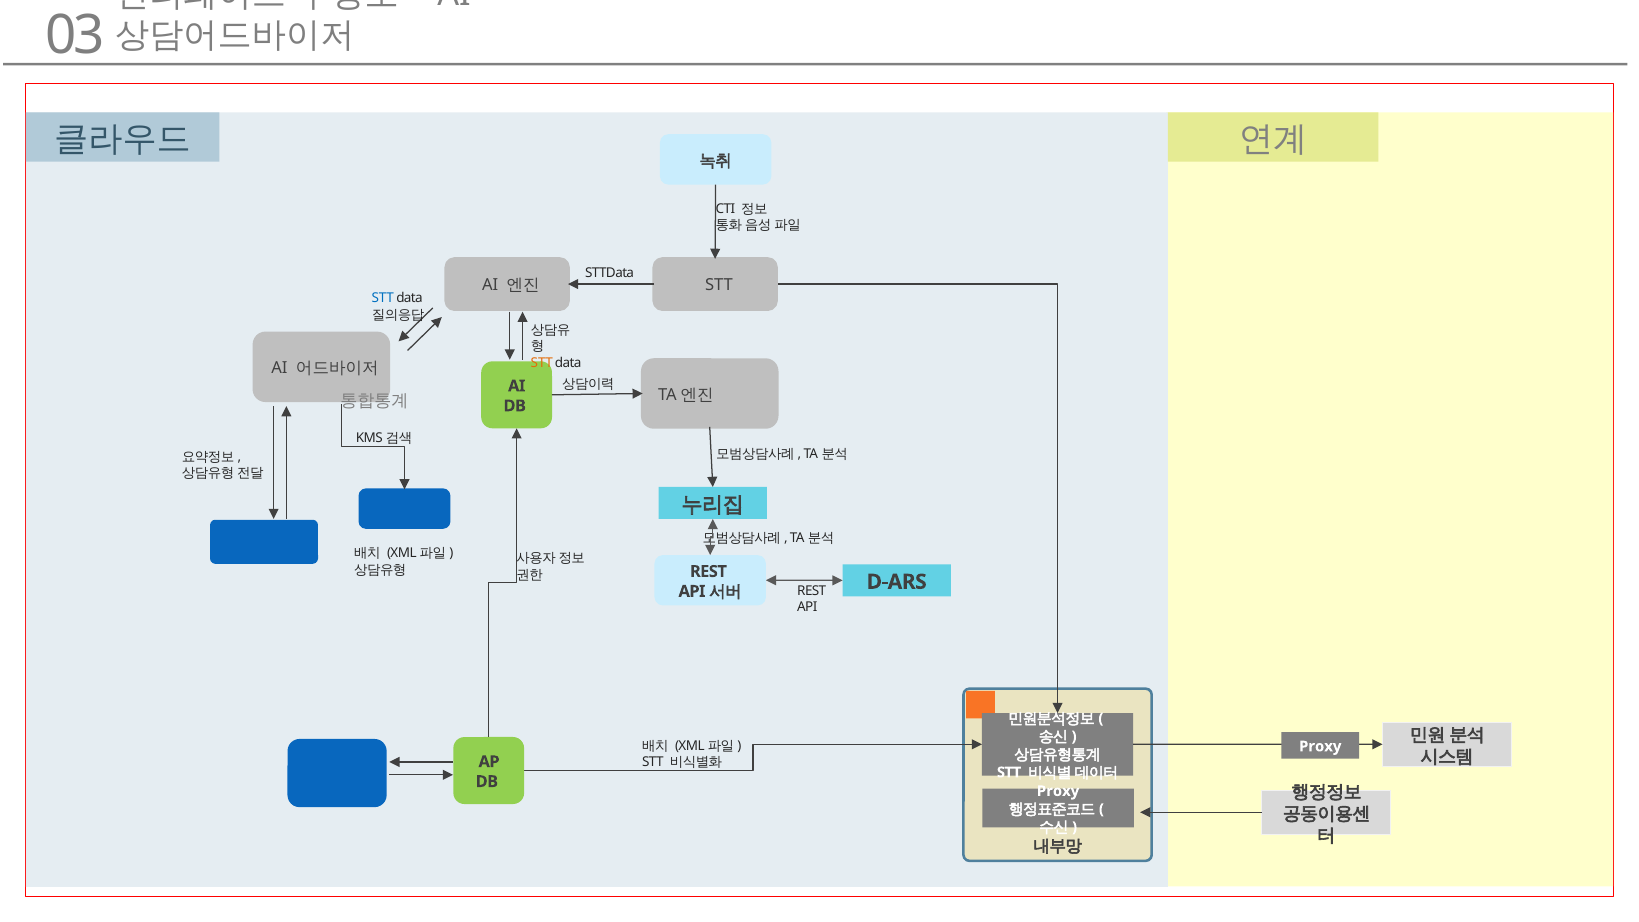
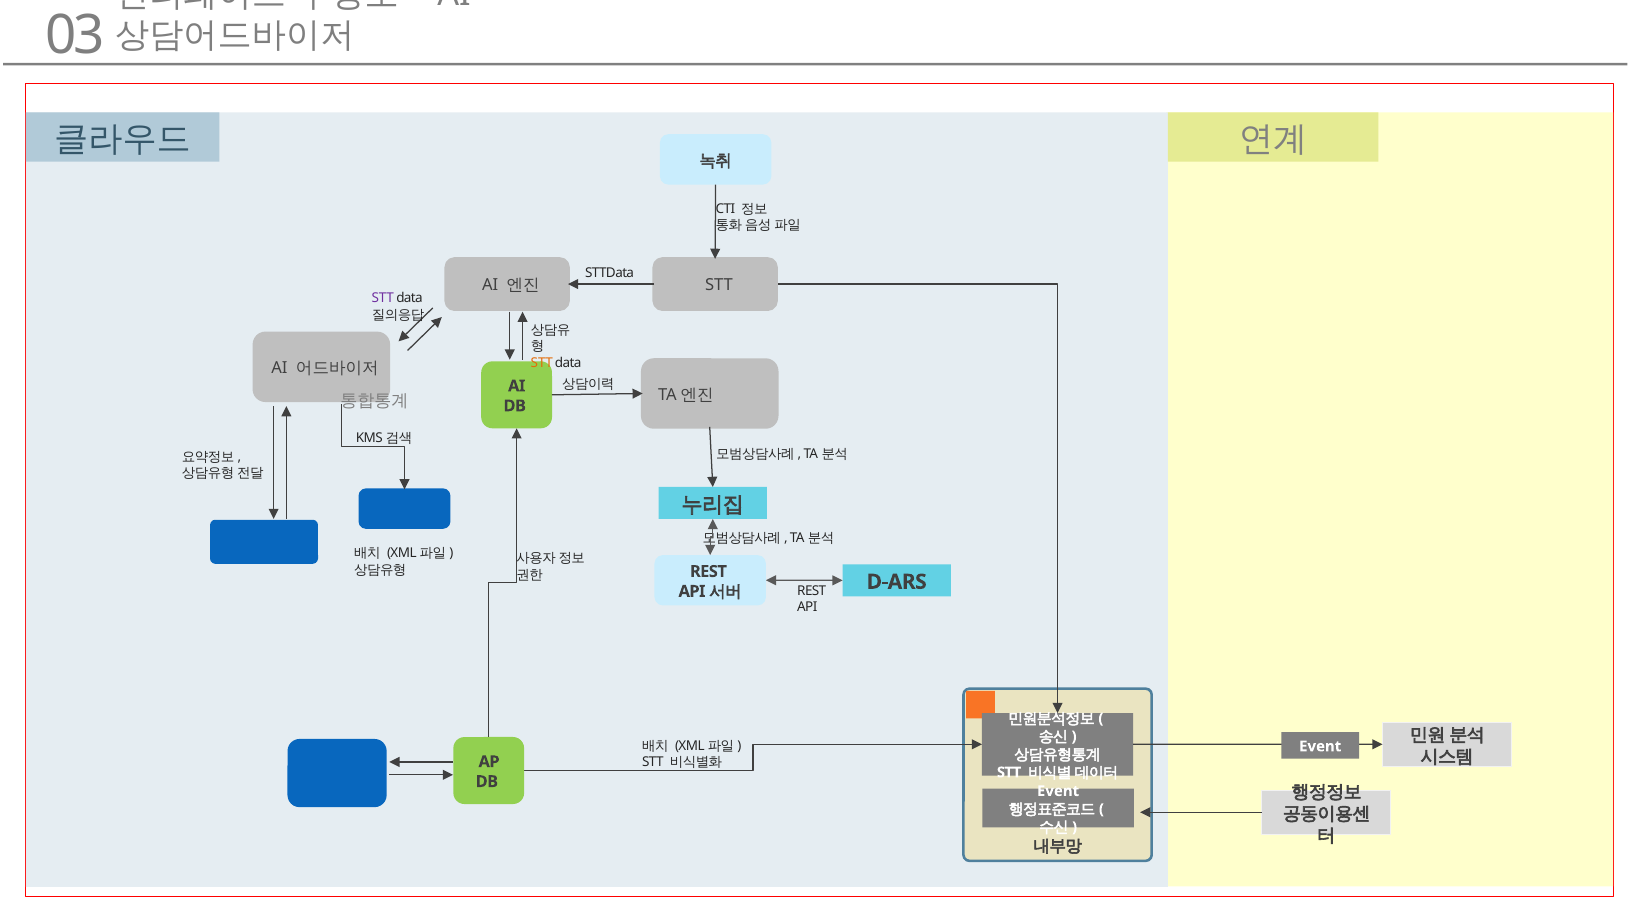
STT at (383, 298) colour: blue -> purple
Proxy at (1320, 746): Proxy -> Event
Proxy at (1058, 791): Proxy -> Event
